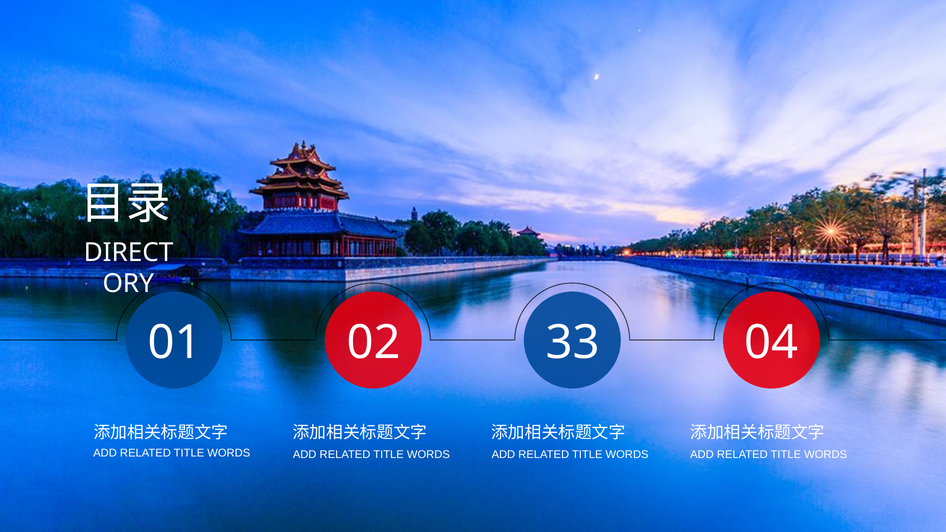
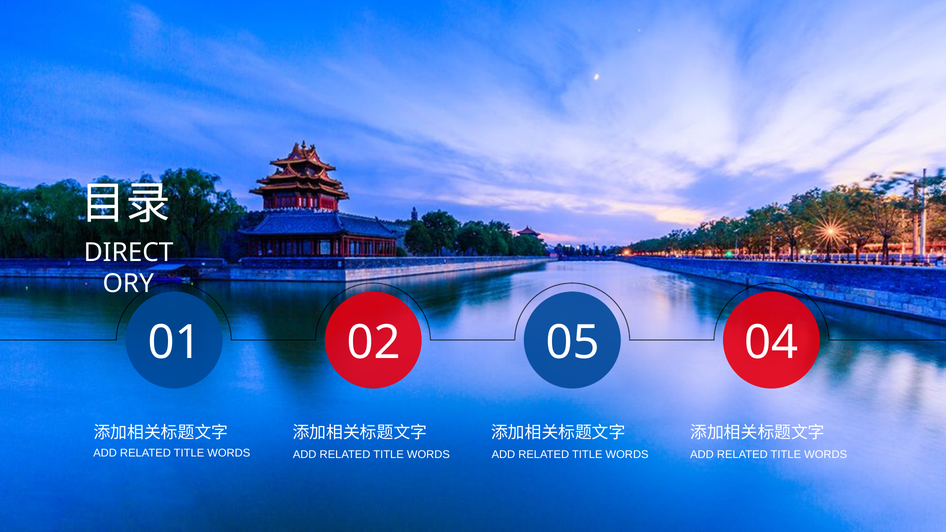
33: 33 -> 05
